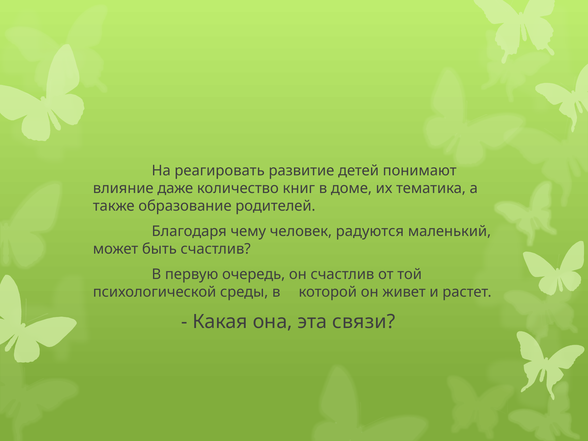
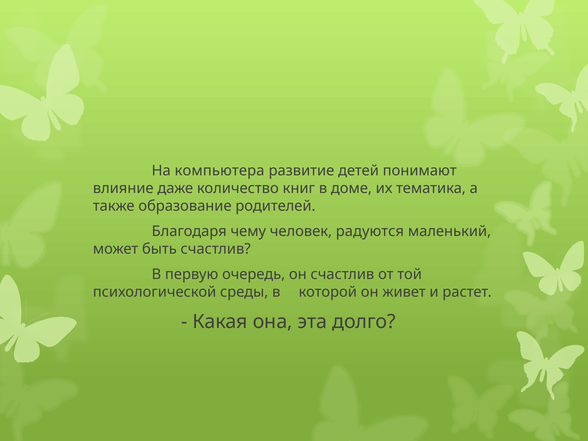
реагировать: реагировать -> компьютера
связи: связи -> долго
